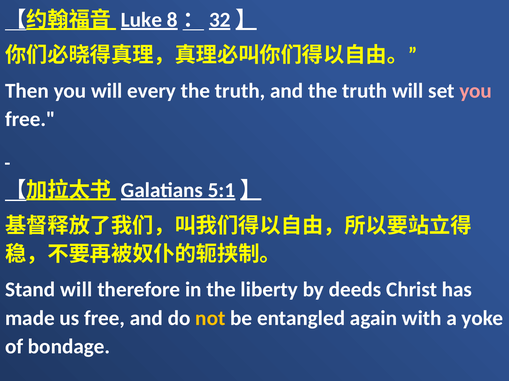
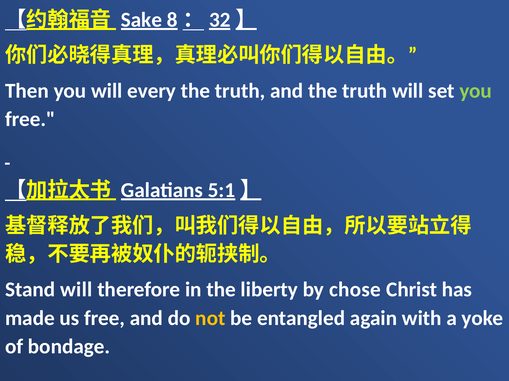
Luke: Luke -> Sake
you at (476, 91) colour: pink -> light green
deeds: deeds -> chose
